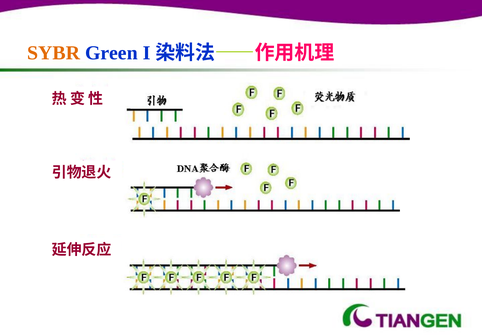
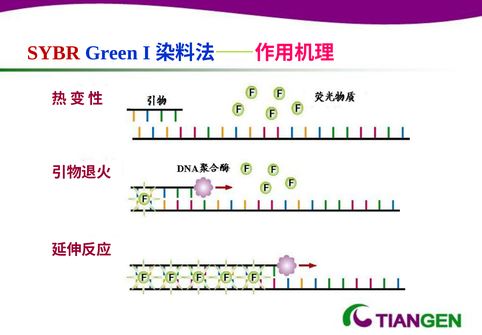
SYBR colour: orange -> red
